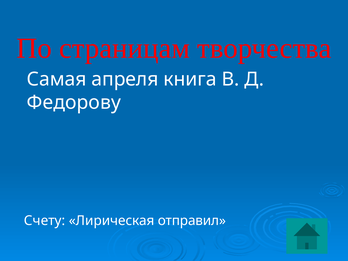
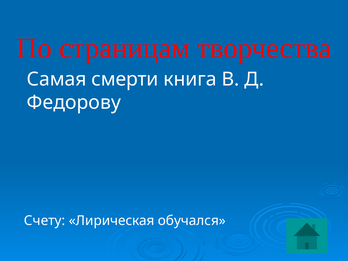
апреля: апреля -> смерти
отправил: отправил -> обучался
